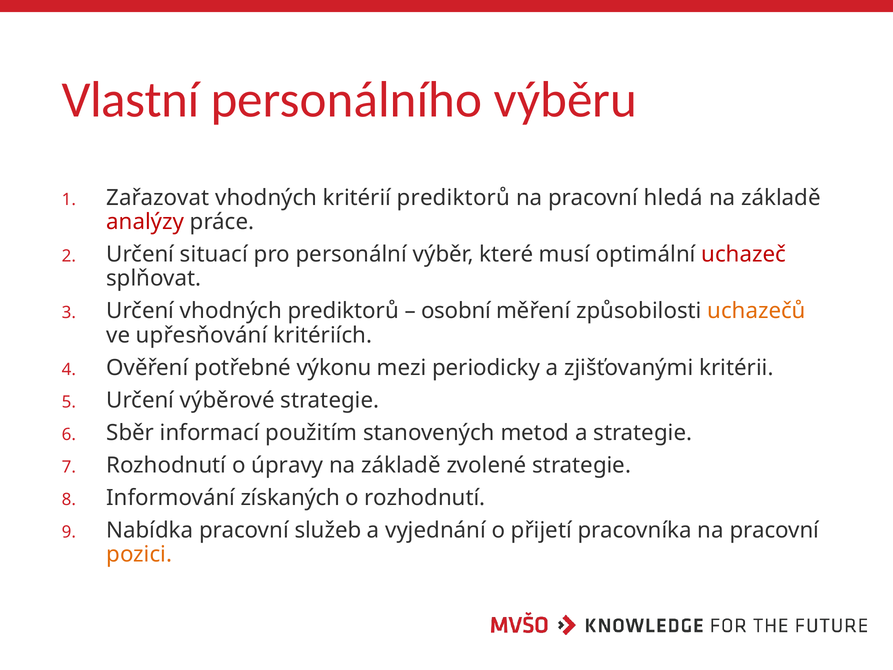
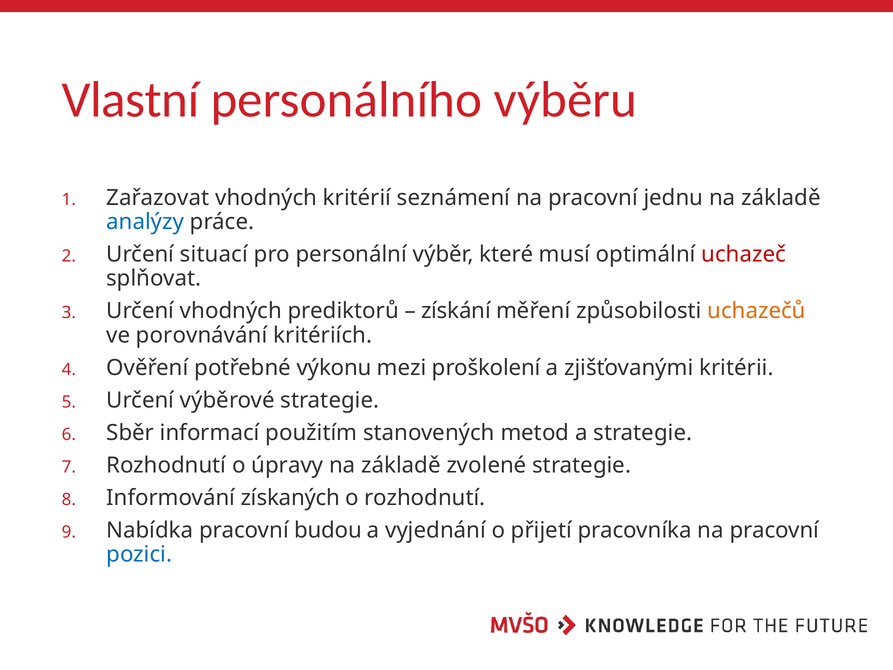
kritérií prediktorů: prediktorů -> seznámení
hledá: hledá -> jednu
analýzy colour: red -> blue
osobní: osobní -> získání
upřesňování: upřesňování -> porovnávání
periodicky: periodicky -> proškolení
služeb: služeb -> budou
pozici colour: orange -> blue
